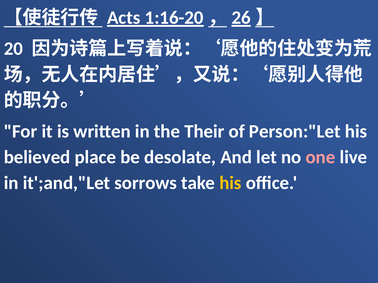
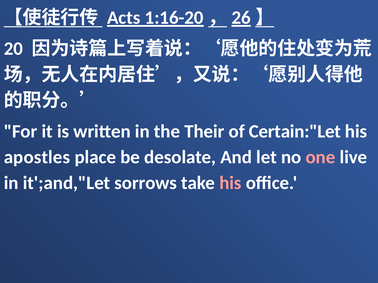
Person:"Let: Person:"Let -> Certain:"Let
believed: believed -> apostles
his at (230, 183) colour: yellow -> pink
